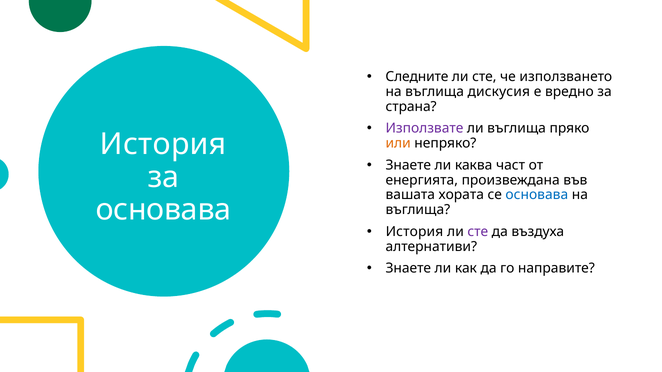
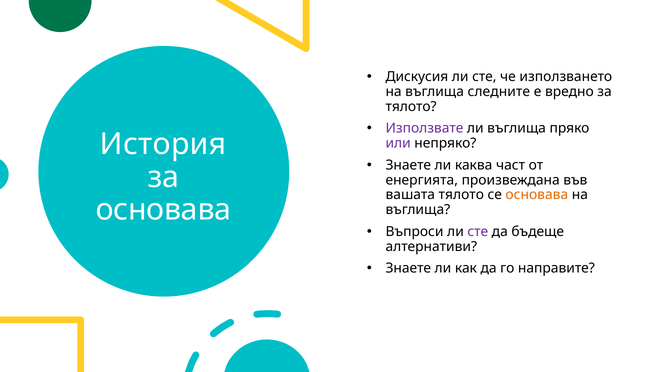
Следните: Следните -> Дискусия
дискусия: дискусия -> следните
страна at (411, 107): страна -> тялото
или colour: orange -> purple
вашата хората: хората -> тялото
основава at (537, 195) colour: blue -> orange
История at (414, 232): История -> Въпроси
въздуха: въздуха -> бъдеще
